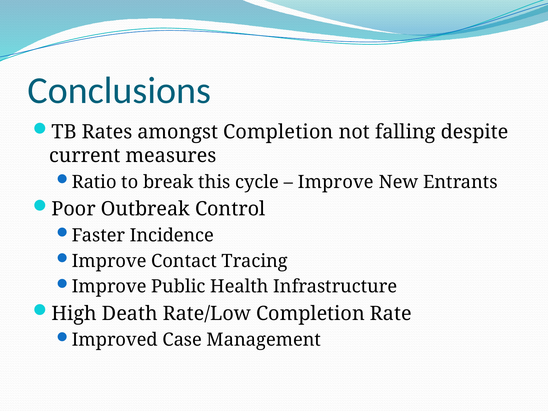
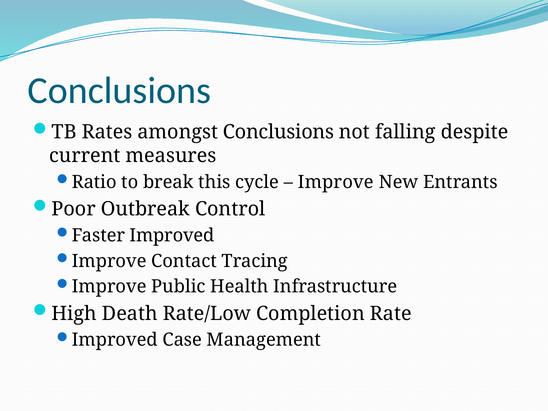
amongst Completion: Completion -> Conclusions
Faster Incidence: Incidence -> Improved
